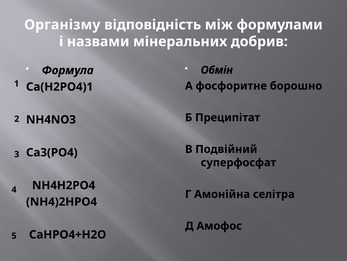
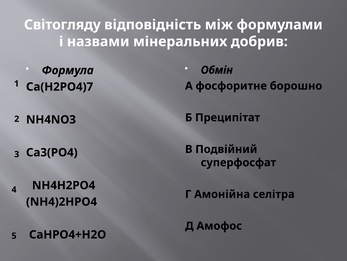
Організму: Організму -> Світогляду
Са(Н2РО4)1: Са(Н2РО4)1 -> Са(Н2РО4)7
